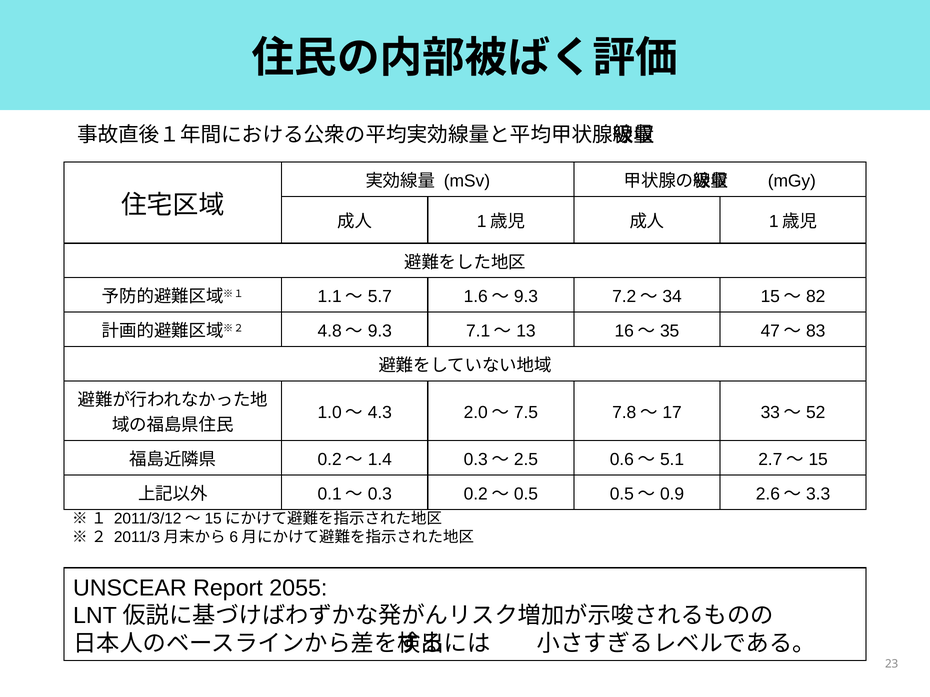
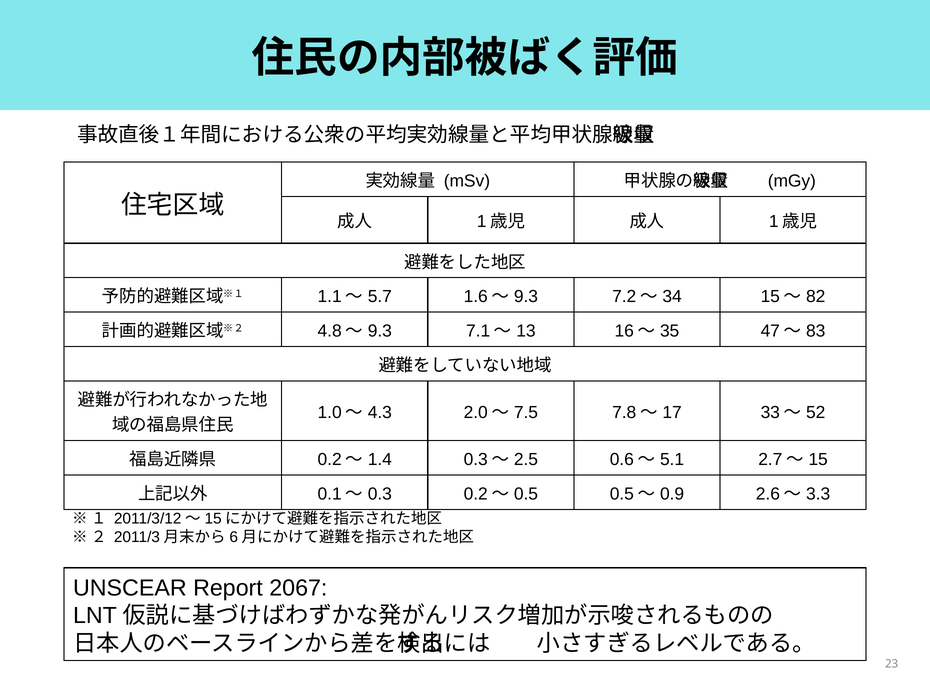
2055: 2055 -> 2067
